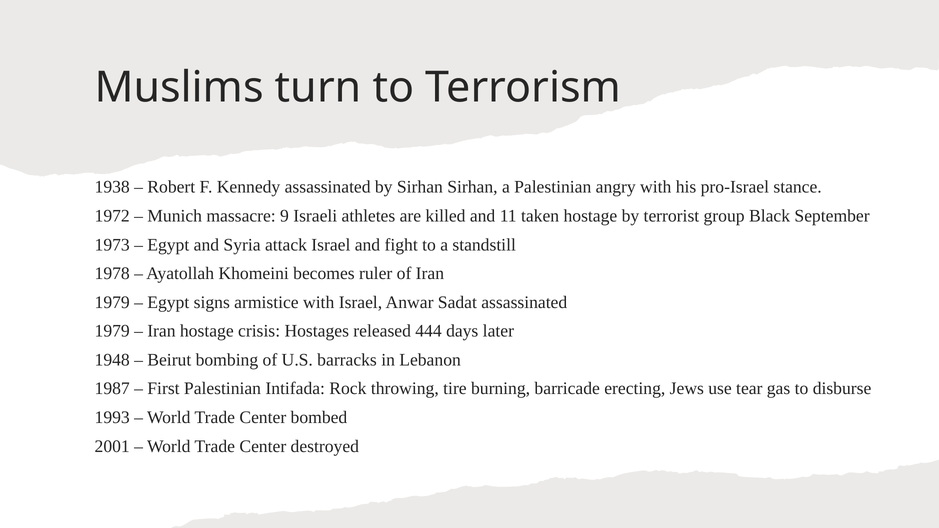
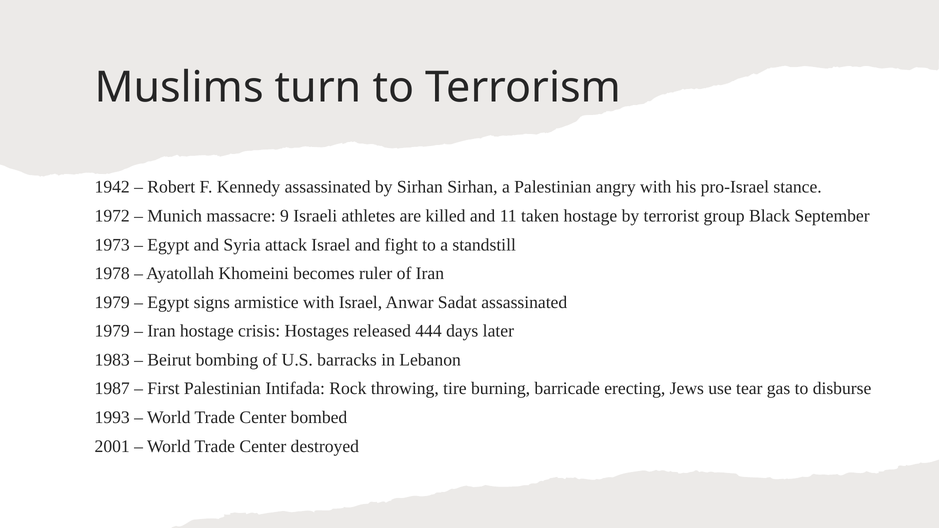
1938: 1938 -> 1942
1948: 1948 -> 1983
